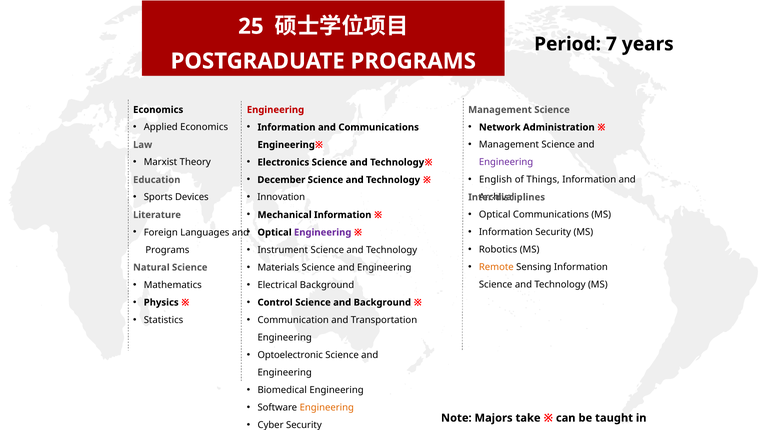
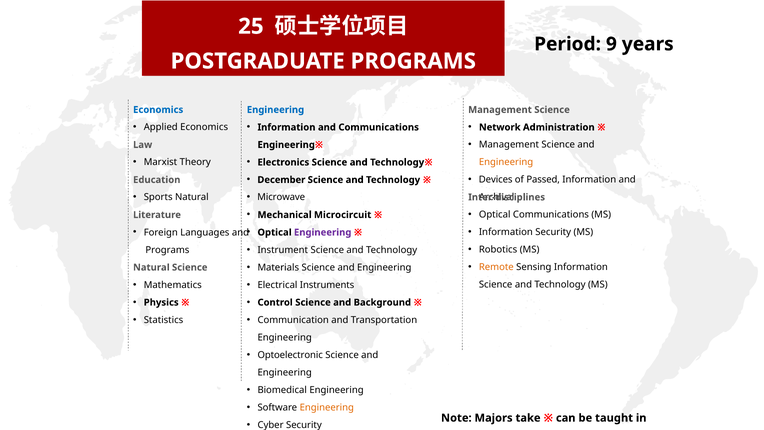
7: 7 -> 9
Economics at (158, 110) colour: black -> blue
Engineering at (275, 110) colour: red -> blue
Engineering at (506, 162) colour: purple -> orange
English at (496, 180): English -> Devices
Things: Things -> Passed
Sports Devices: Devices -> Natural
Innovation: Innovation -> Microwave
Mechanical Information: Information -> Microcircuit
Electrical Background: Background -> Instruments
